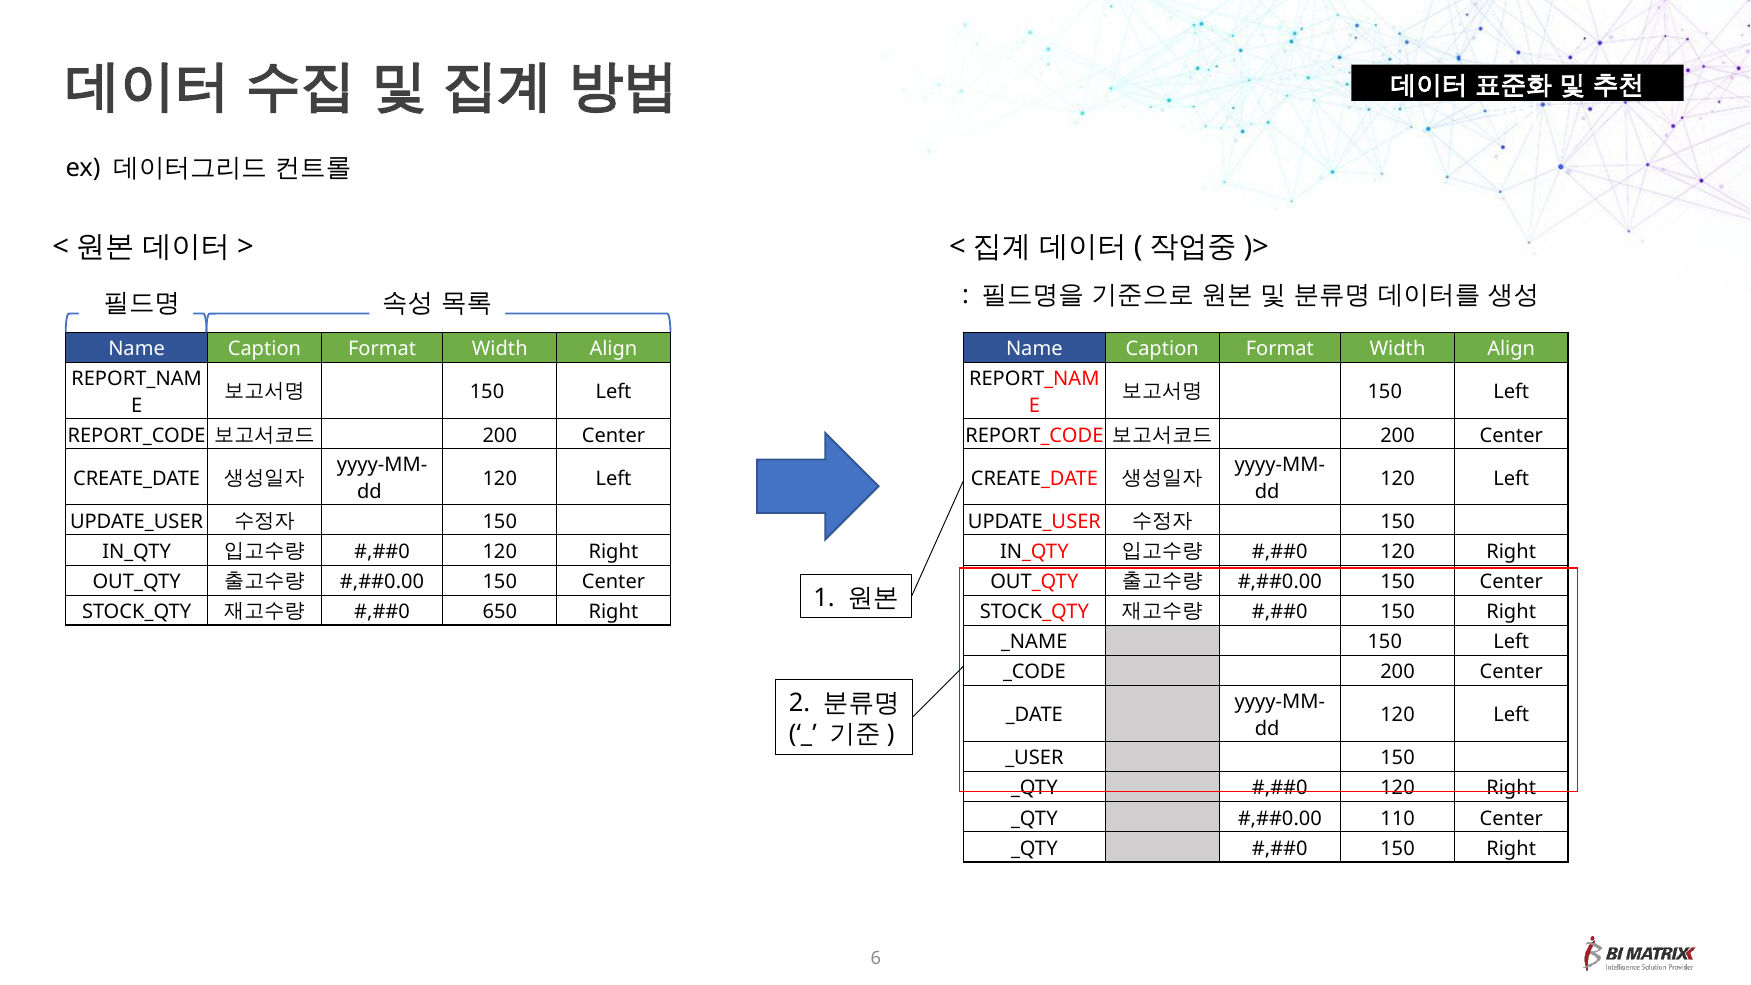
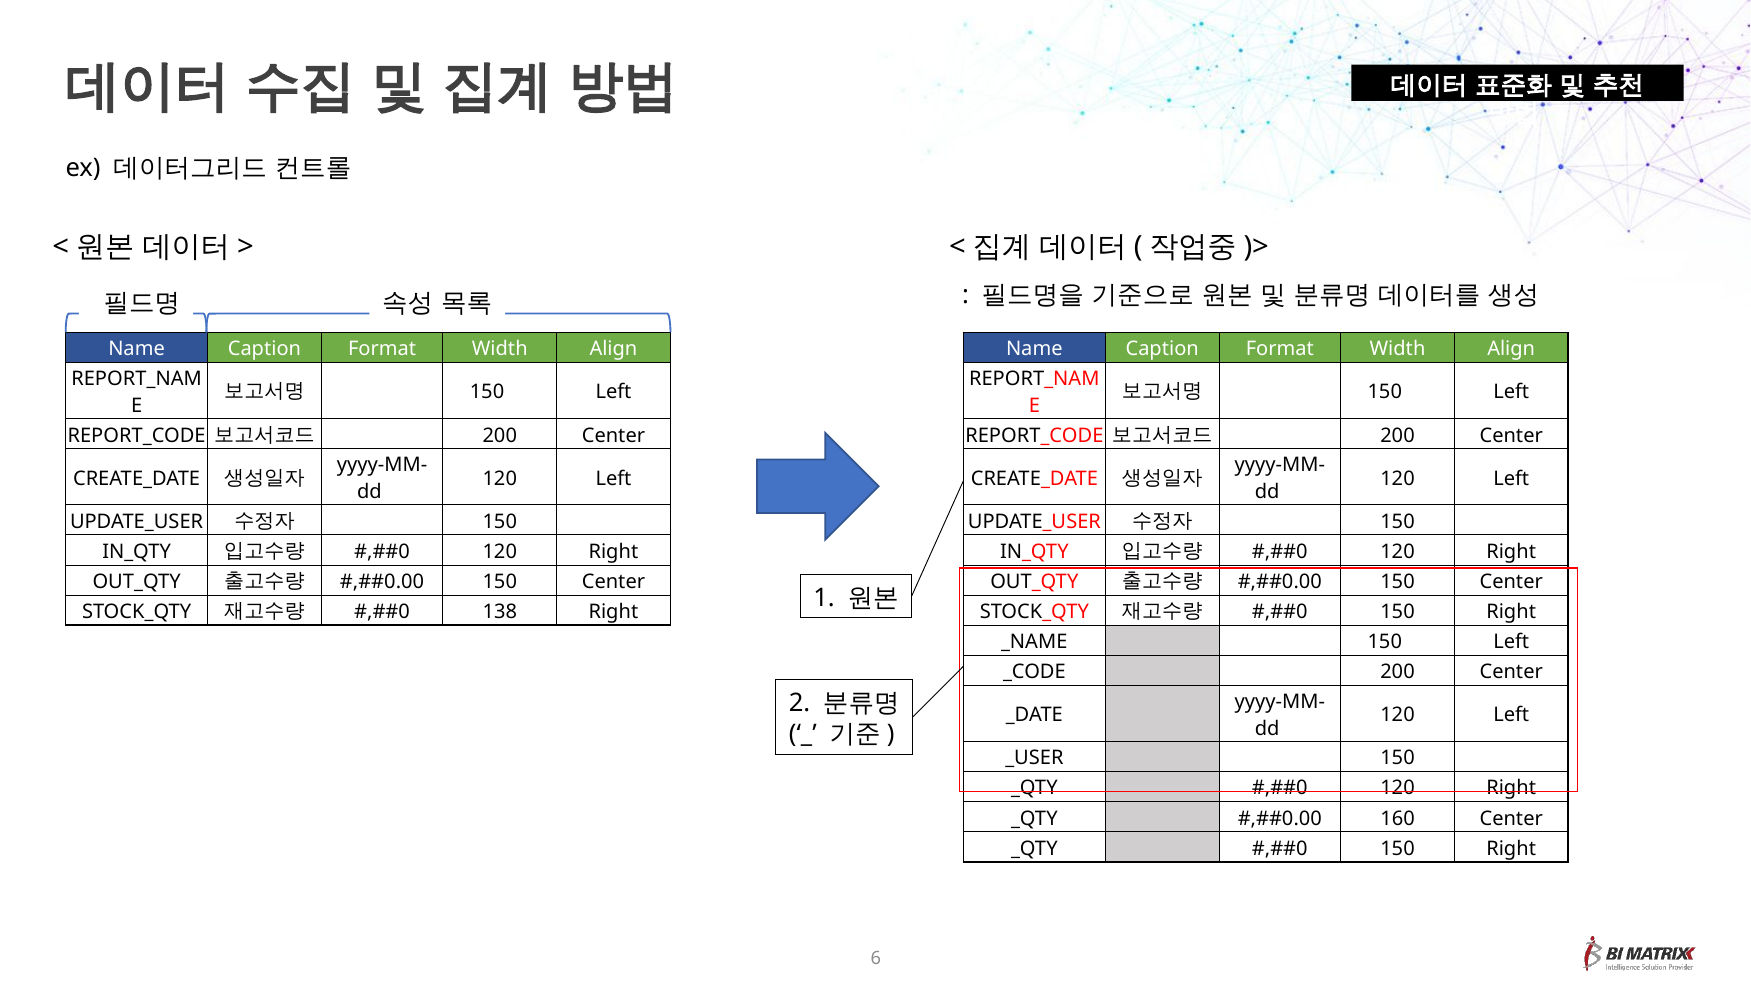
650: 650 -> 138
110: 110 -> 160
